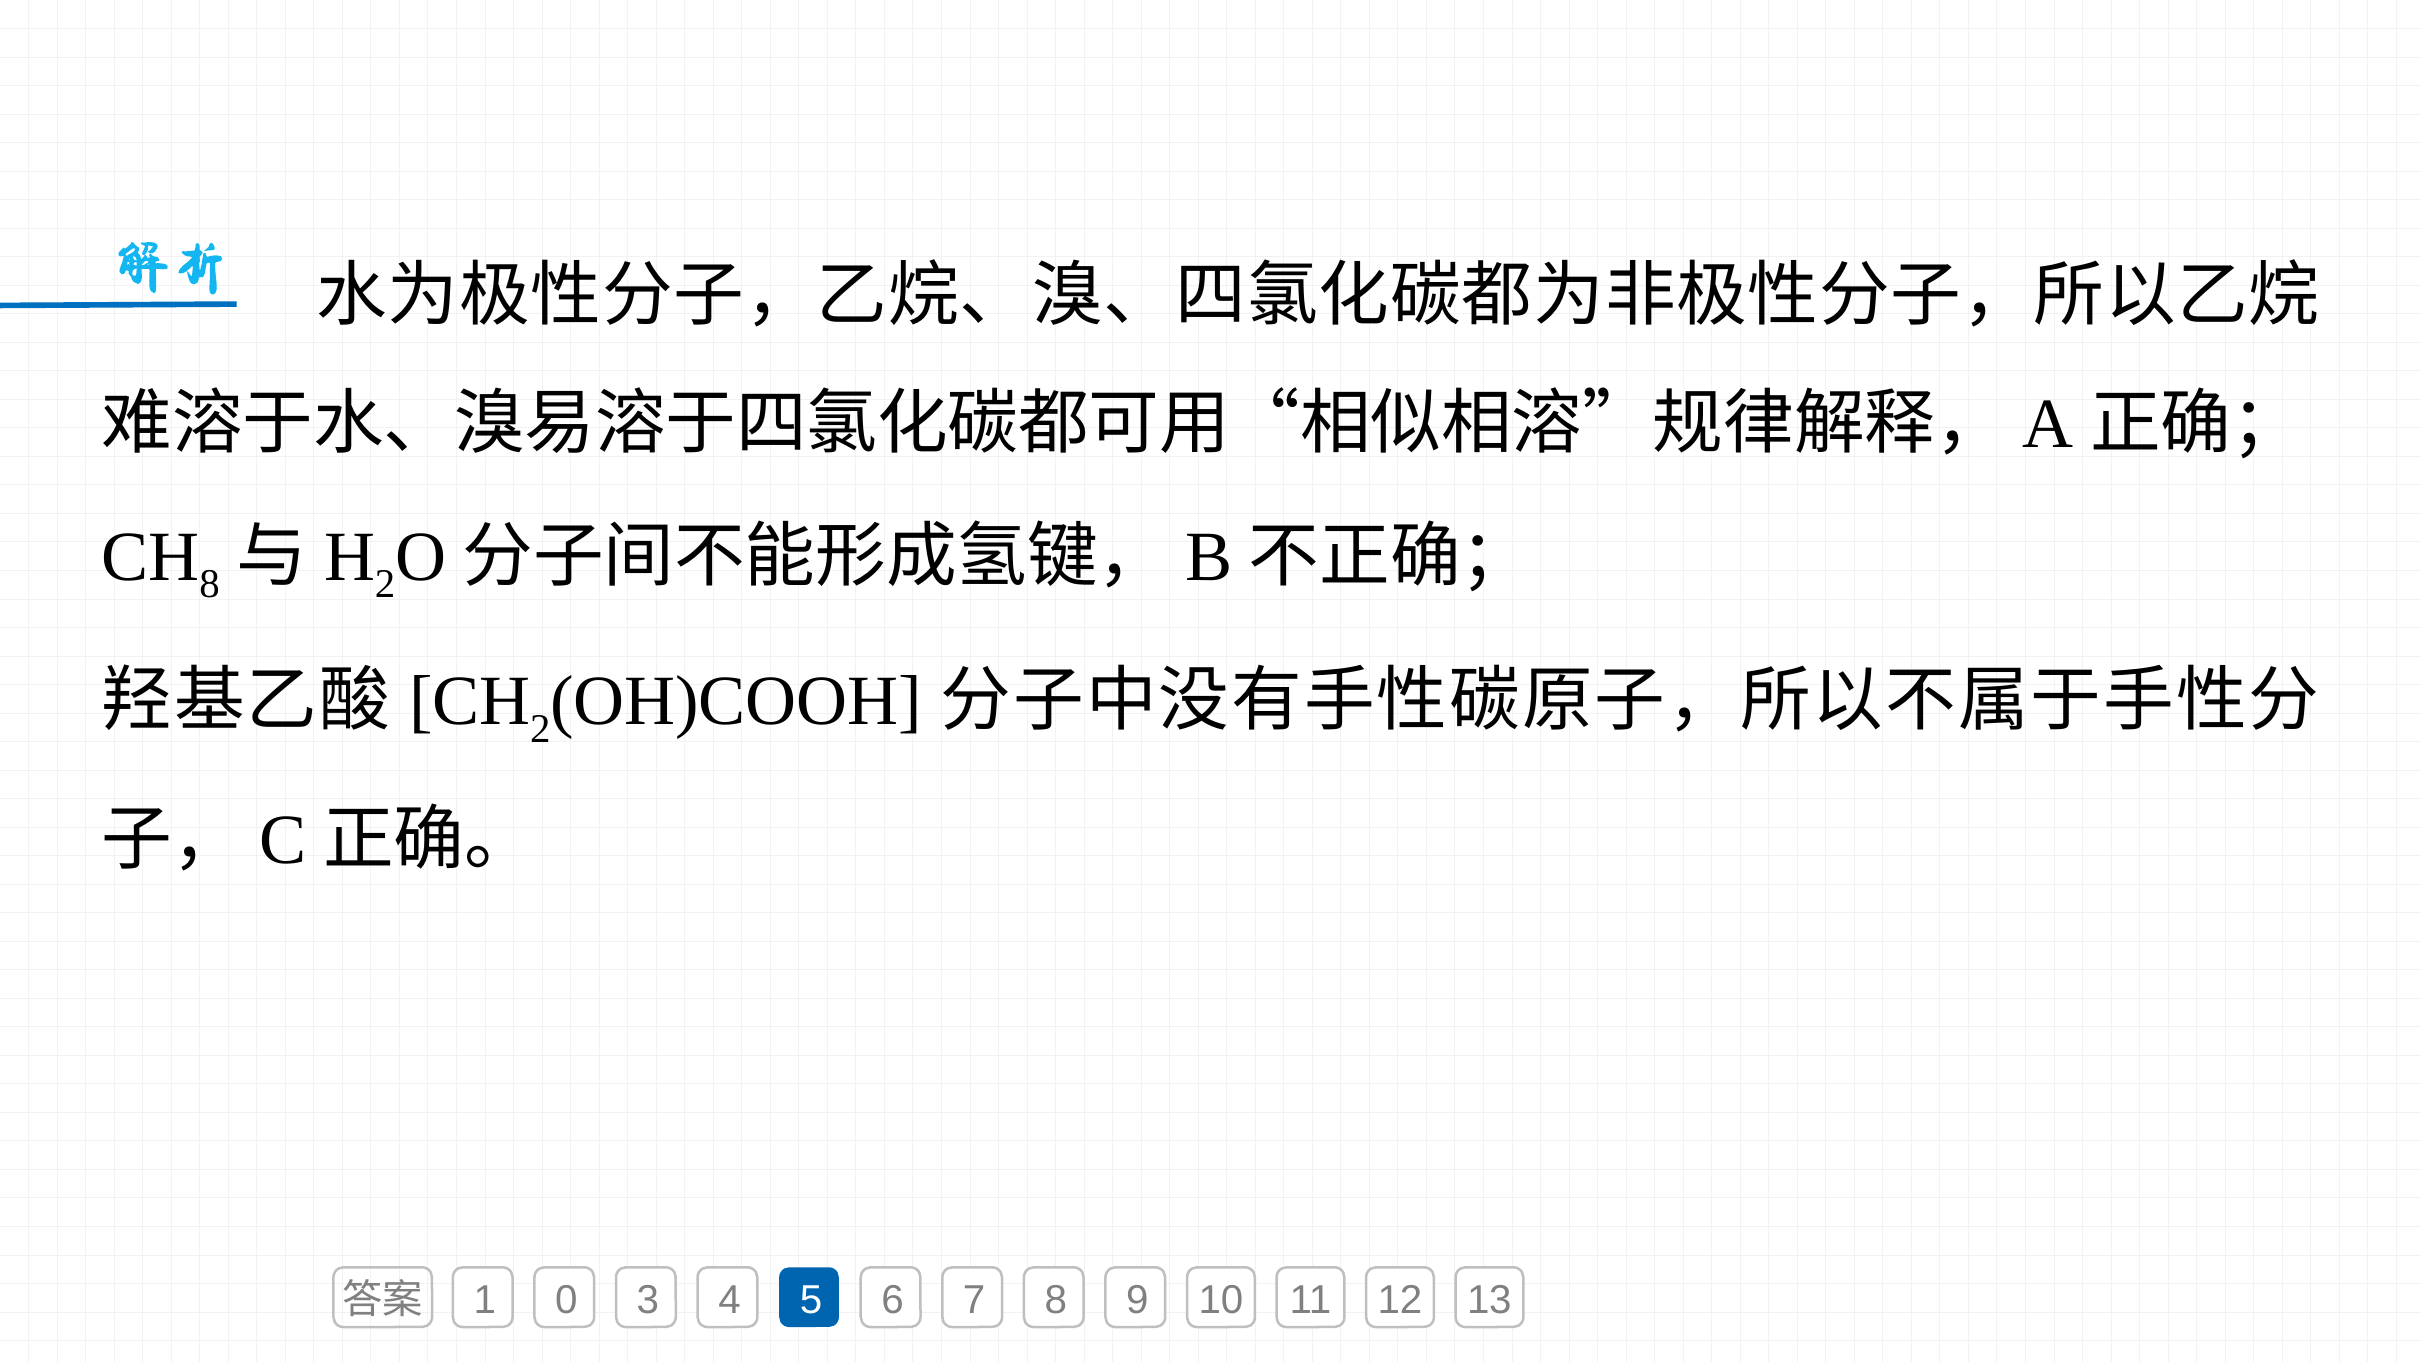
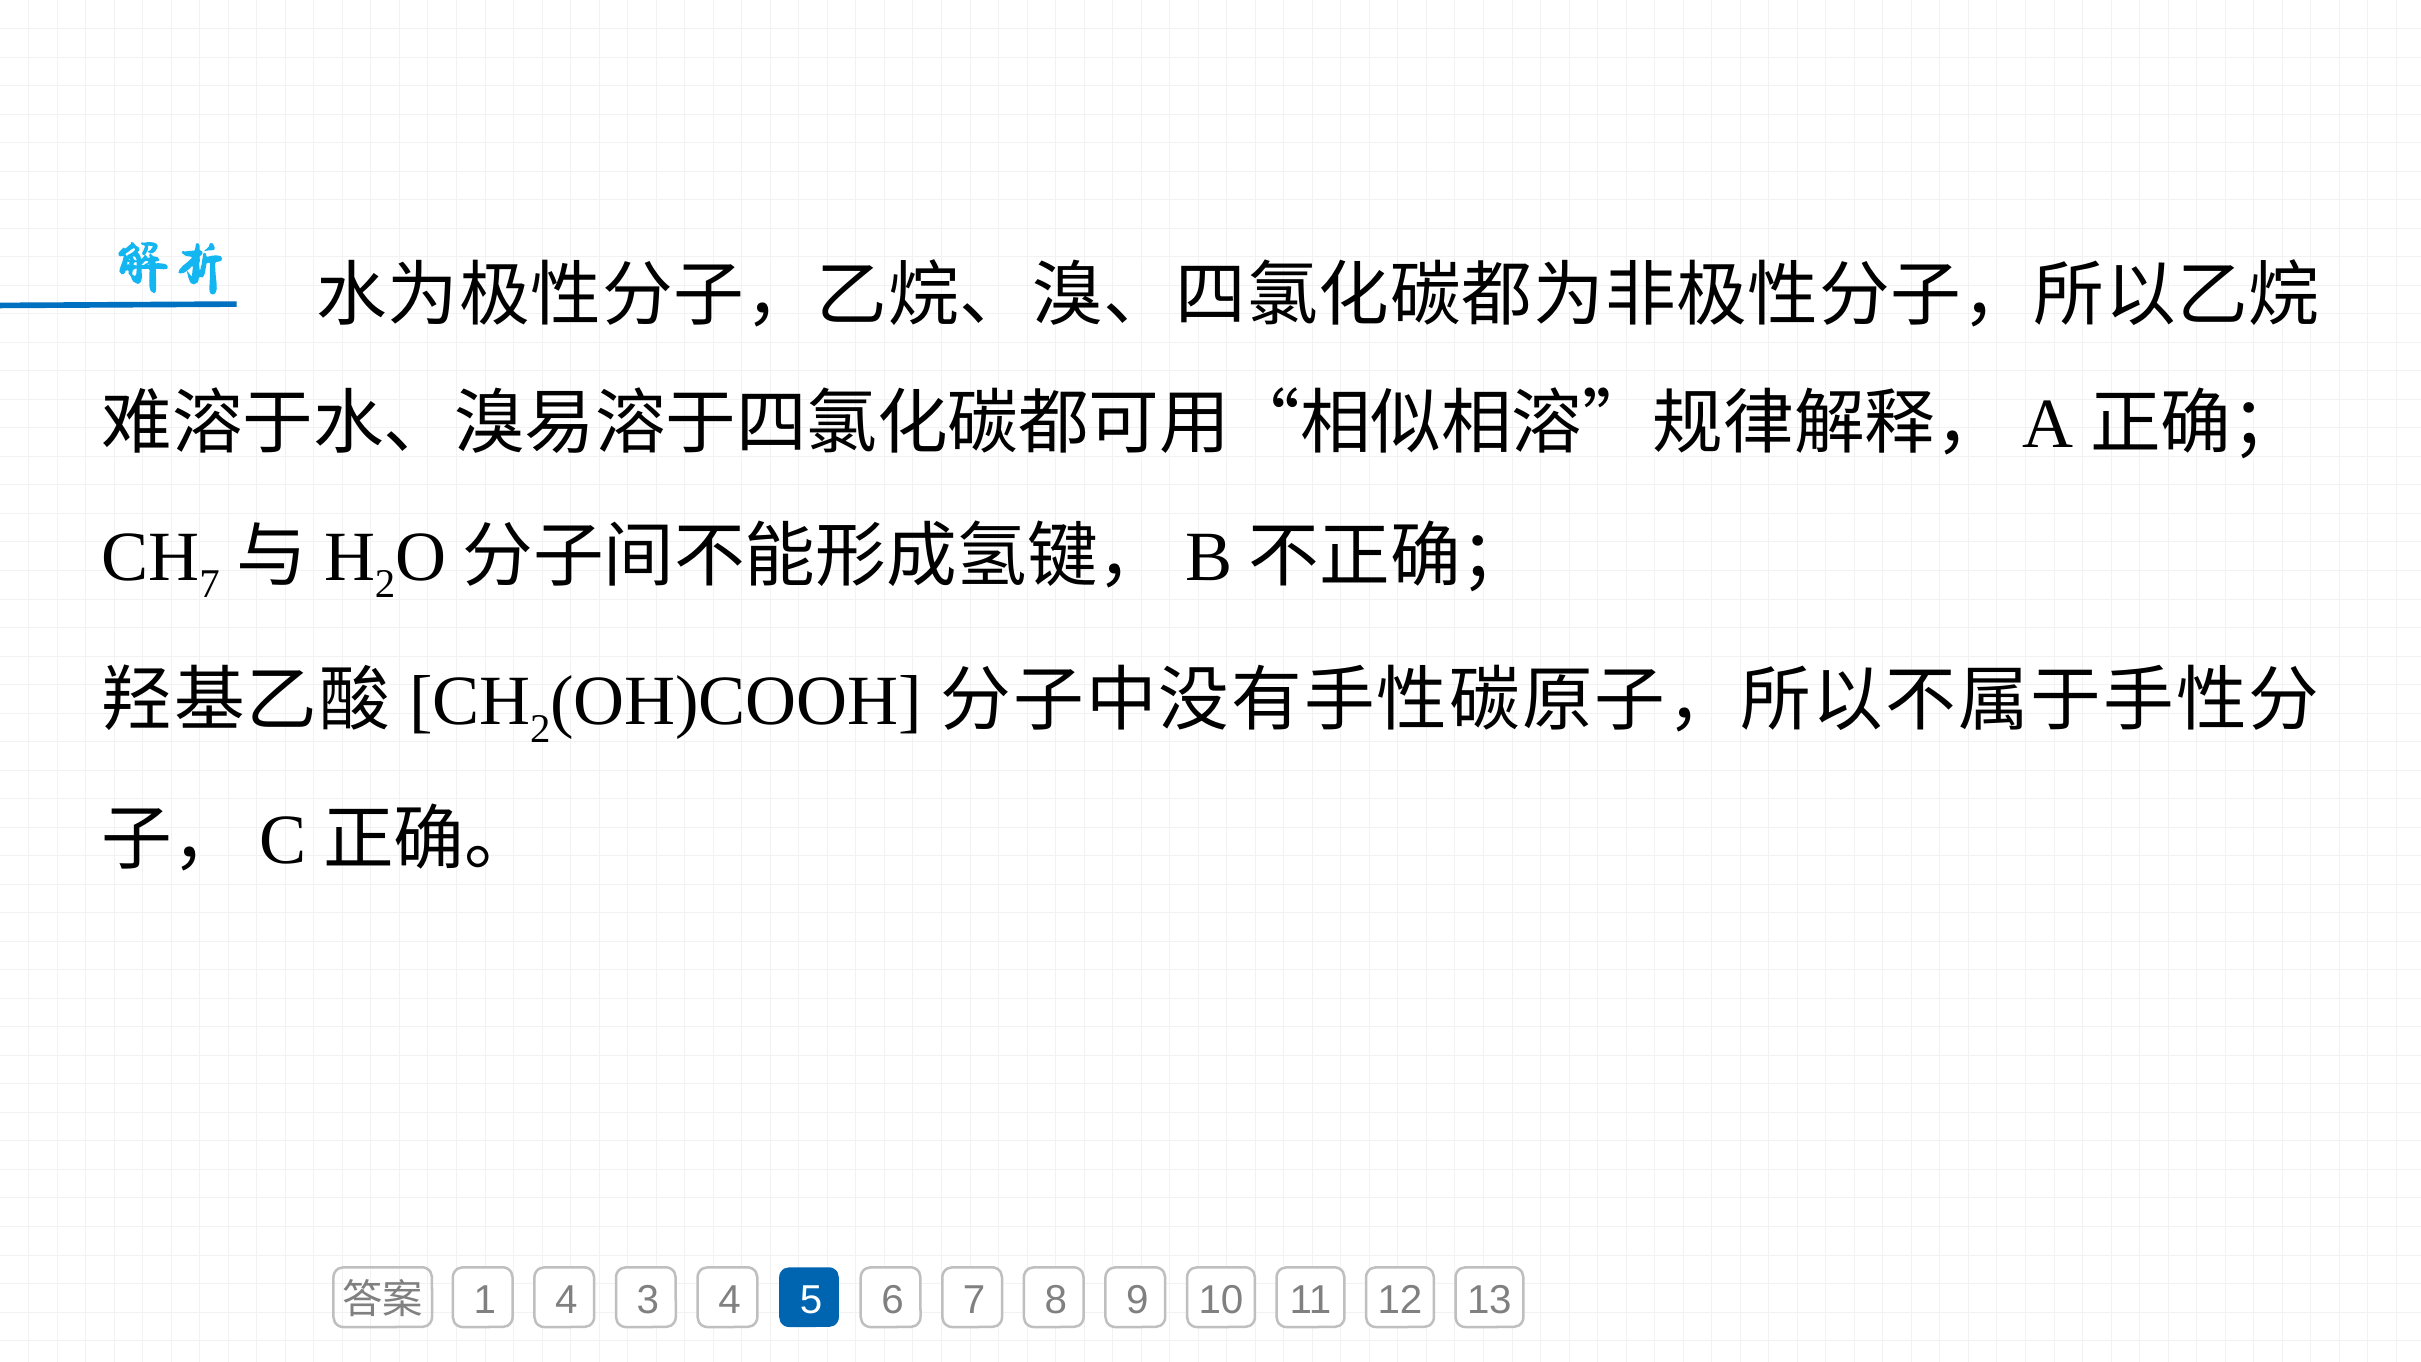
8 at (210, 584): 8 -> 7
1 0: 0 -> 4
